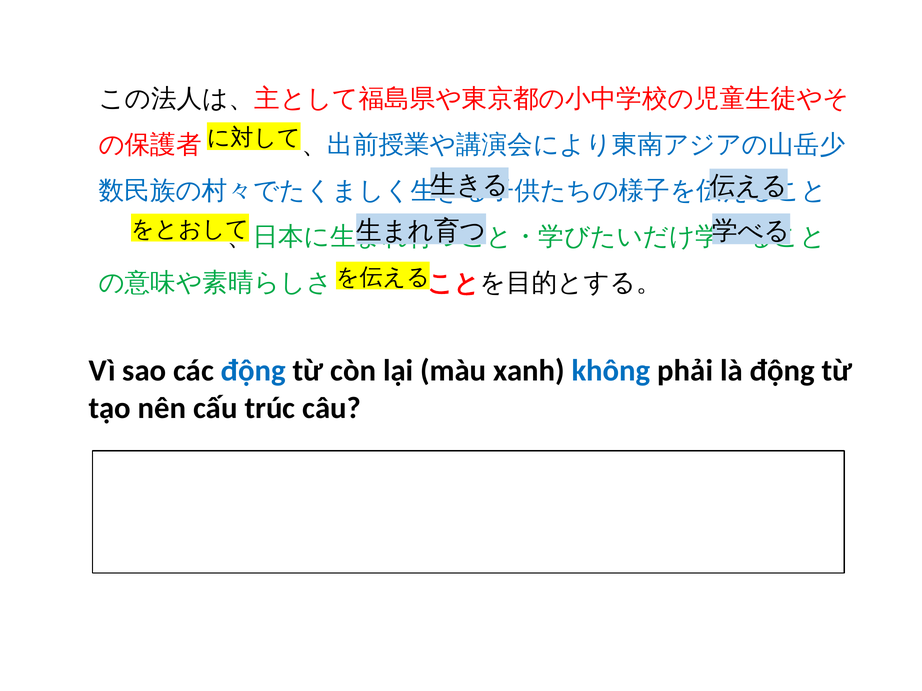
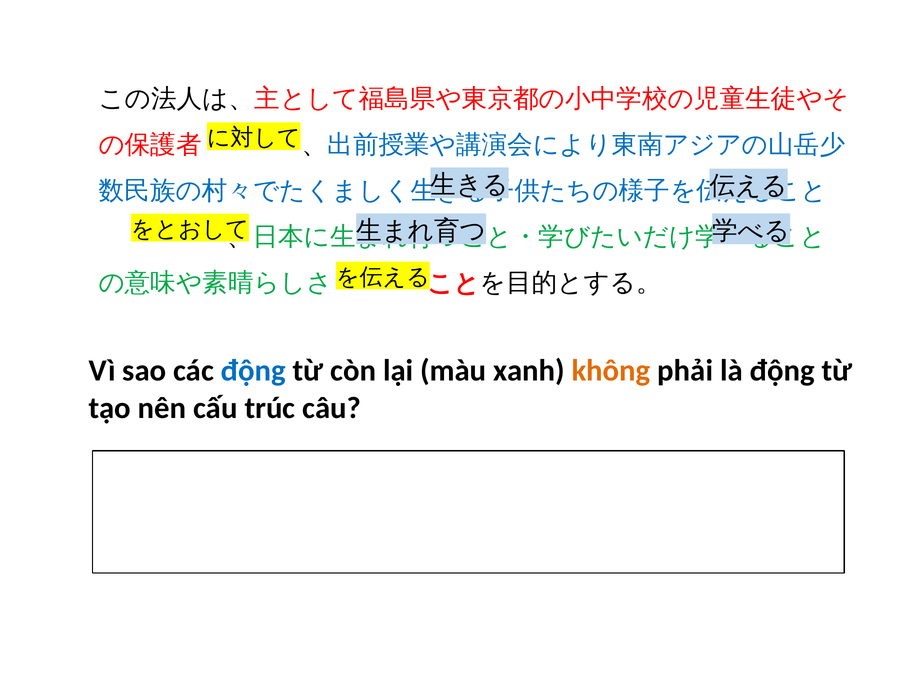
không colour: blue -> orange
